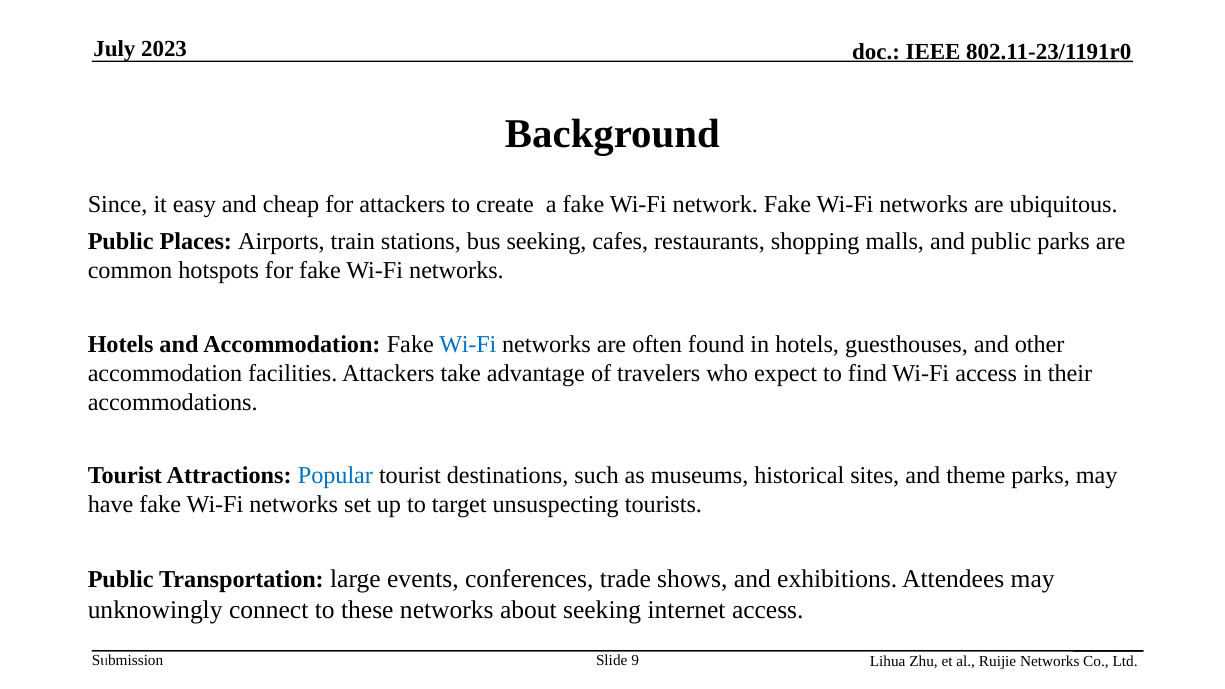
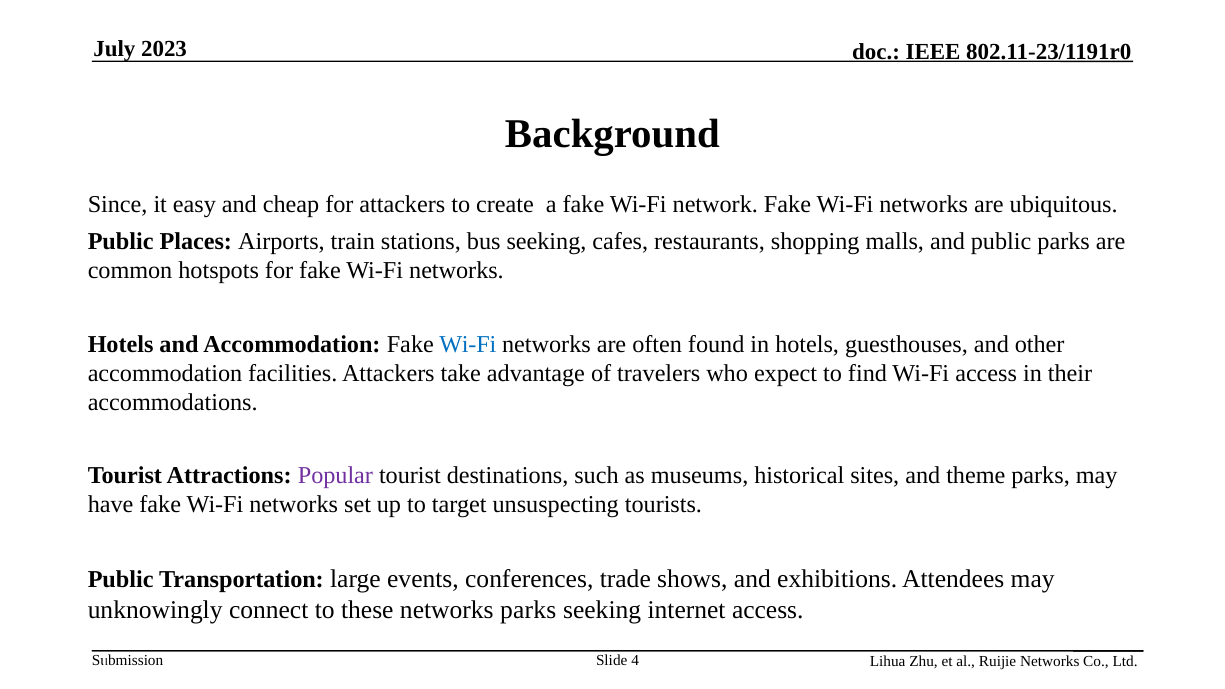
Popular colour: blue -> purple
networks about: about -> parks
9: 9 -> 4
